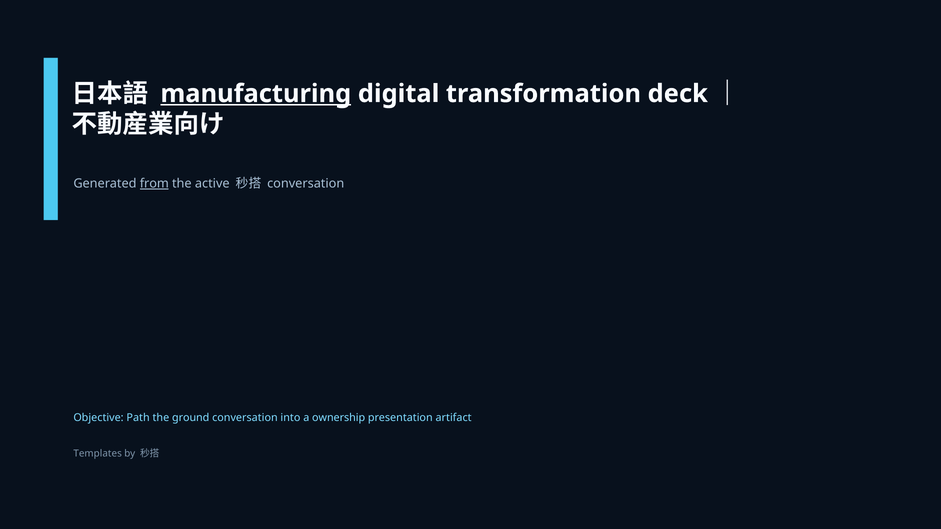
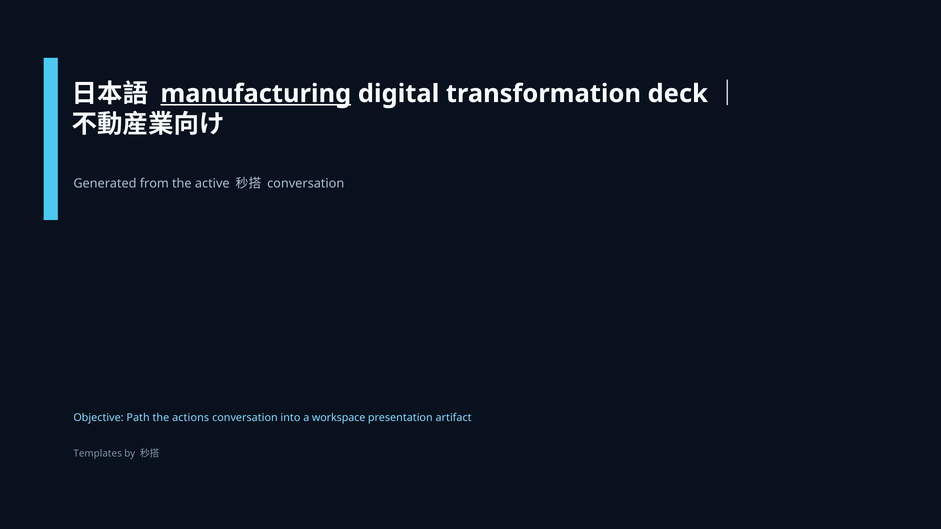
from underline: present -> none
ground: ground -> actions
ownership: ownership -> workspace
